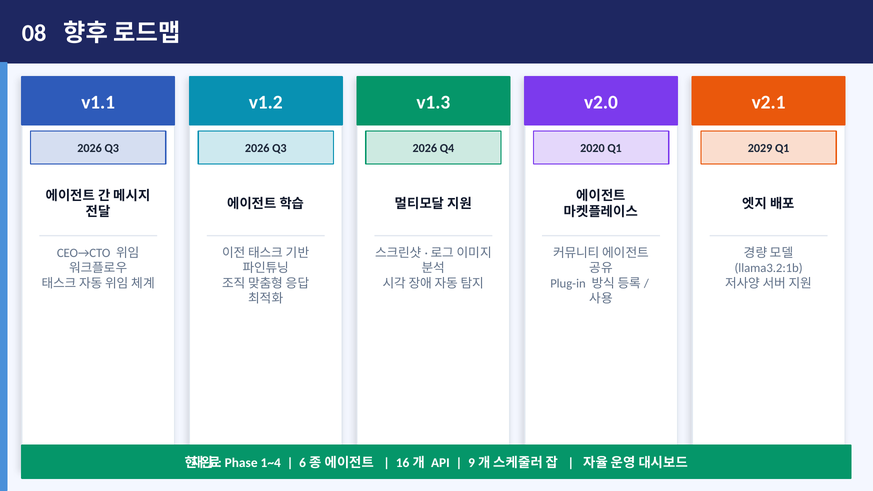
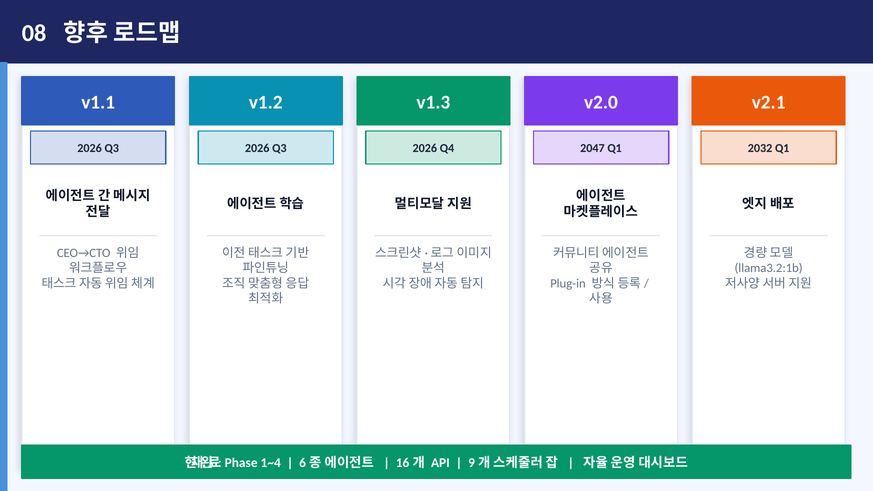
2020: 2020 -> 2047
2029: 2029 -> 2032
